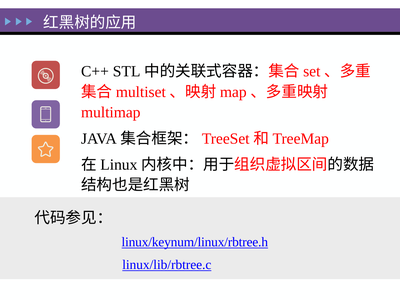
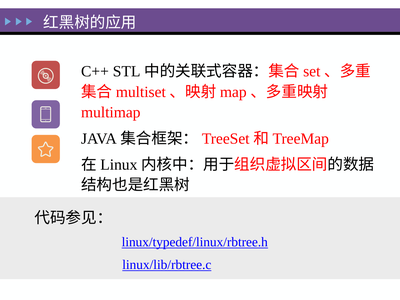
linux/keynum/linux/rbtree.h: linux/keynum/linux/rbtree.h -> linux/typedef/linux/rbtree.h
